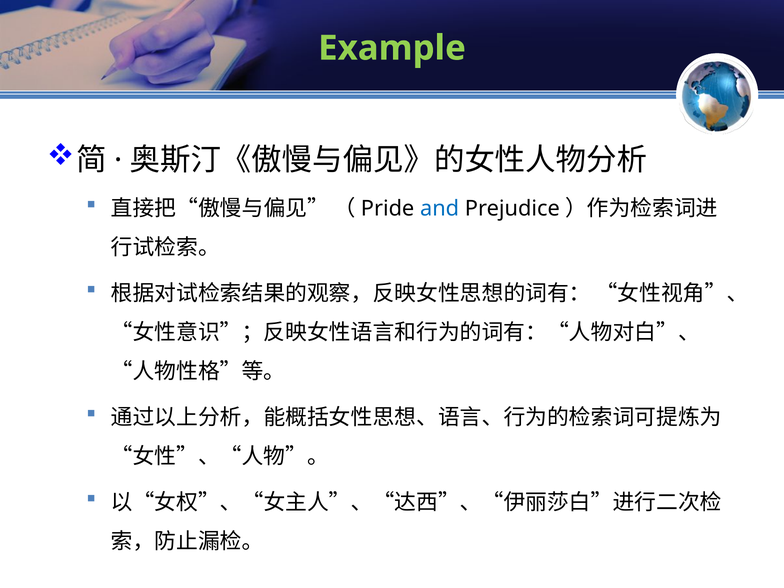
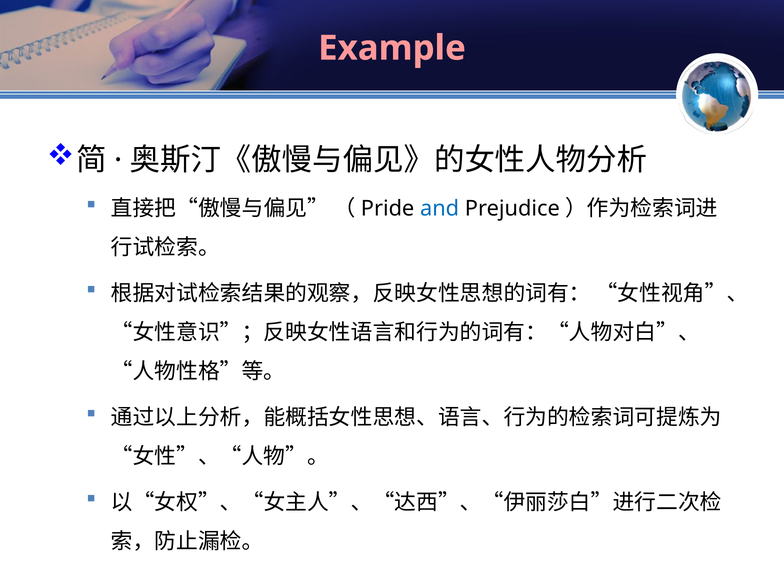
Example colour: light green -> pink
